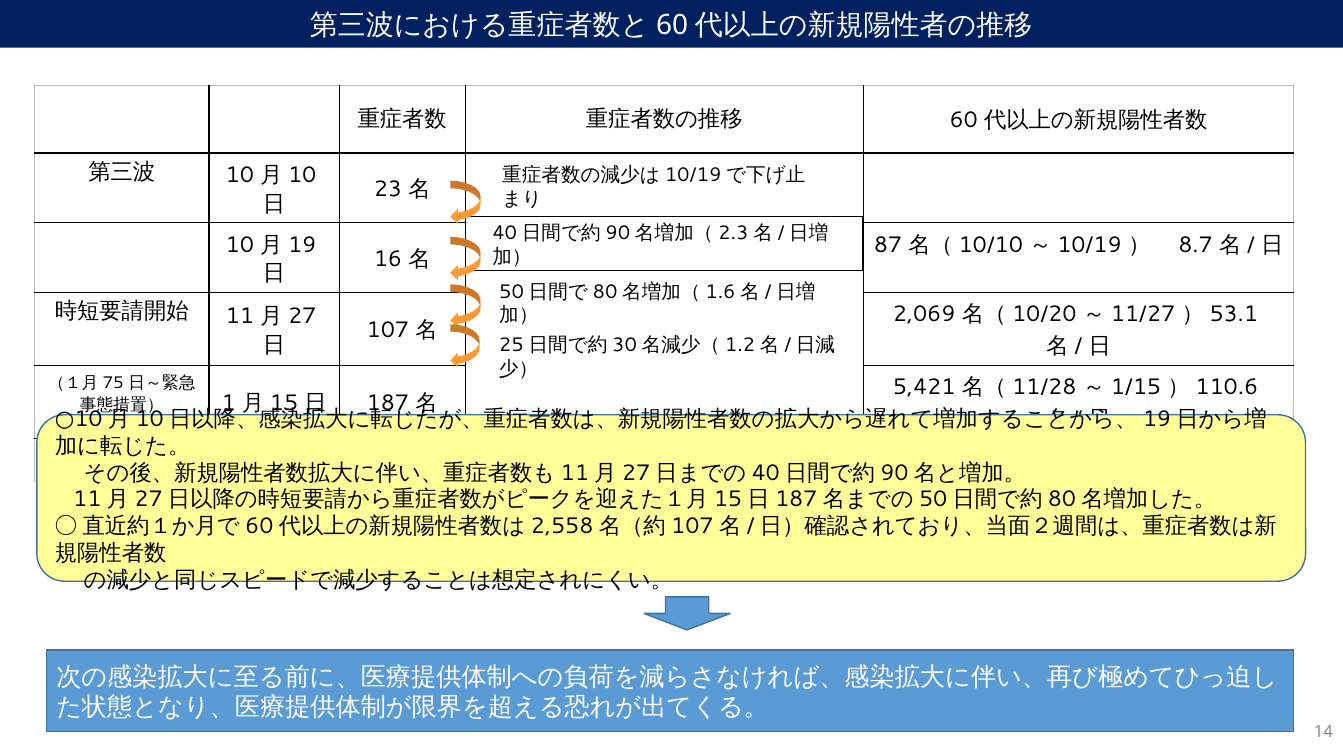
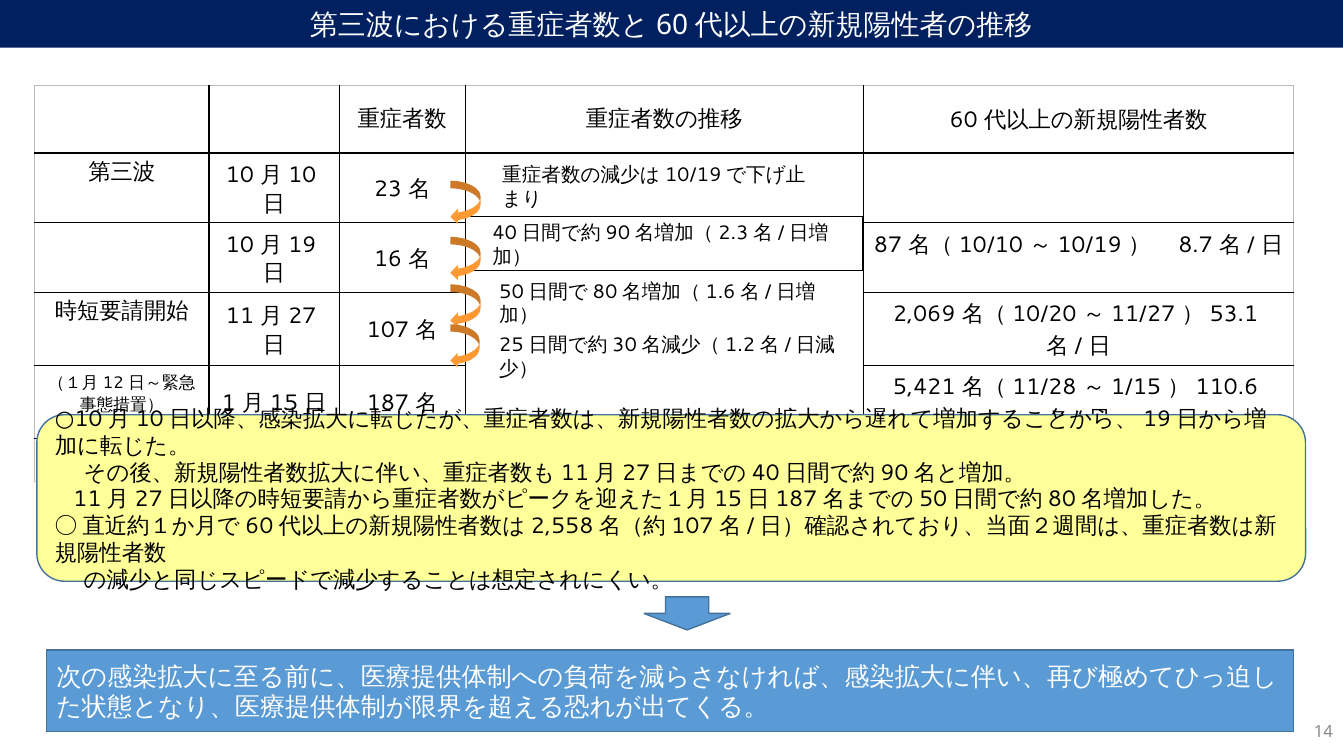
75: 75 -> 12
